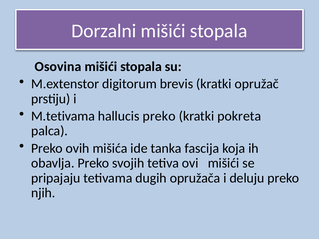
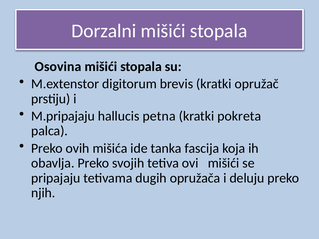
M.tetivama: M.tetivama -> M.pripajaju
hallucis preko: preko -> petna
